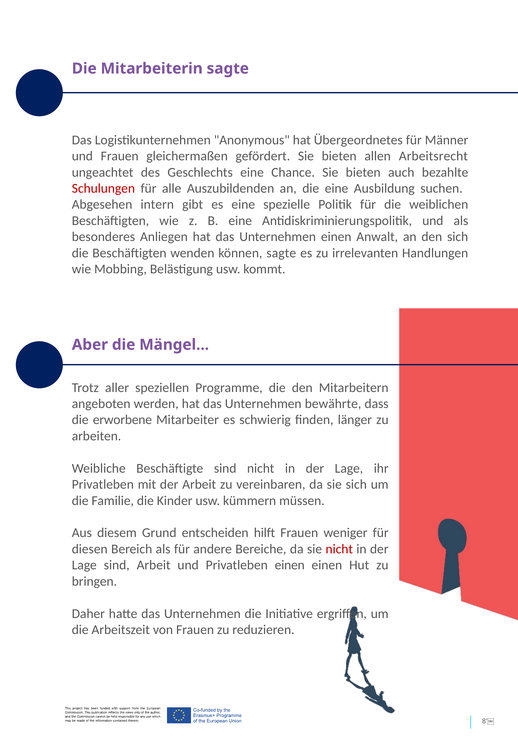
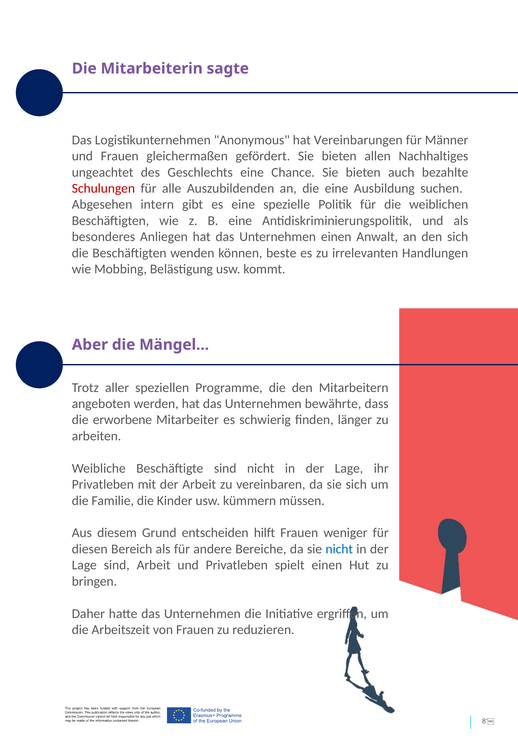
Übergeordnetes: Übergeordnetes -> Vereinbarungen
Arbeitsrecht: Arbeitsrecht -> Nachhaltiges
können sagte: sagte -> beste
nicht at (339, 548) colour: red -> blue
Privatleben einen: einen -> spielt
